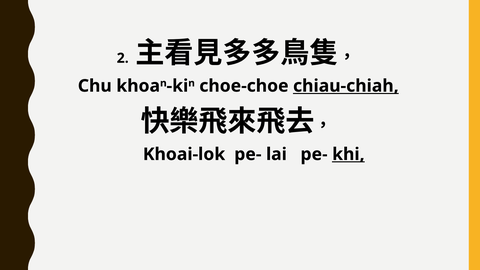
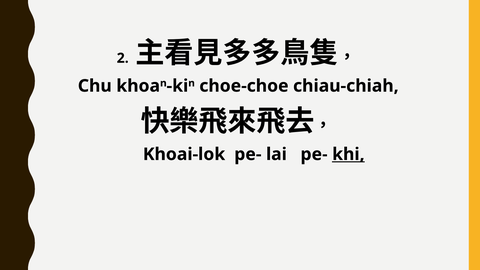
chiau-chiah underline: present -> none
